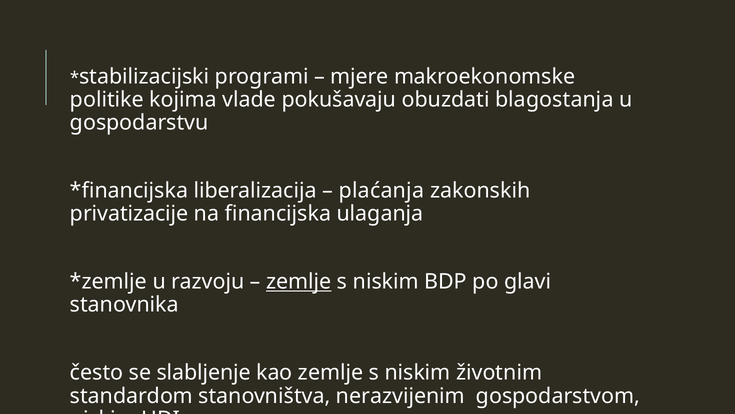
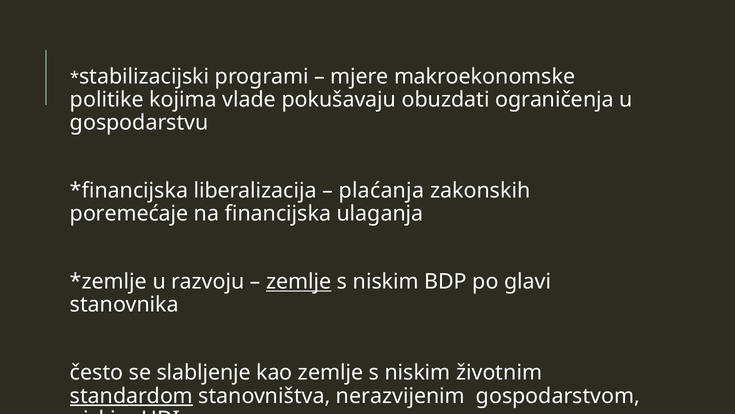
blagostanja: blagostanja -> ograničenja
privatizacije: privatizacije -> poremećaje
standardom underline: none -> present
